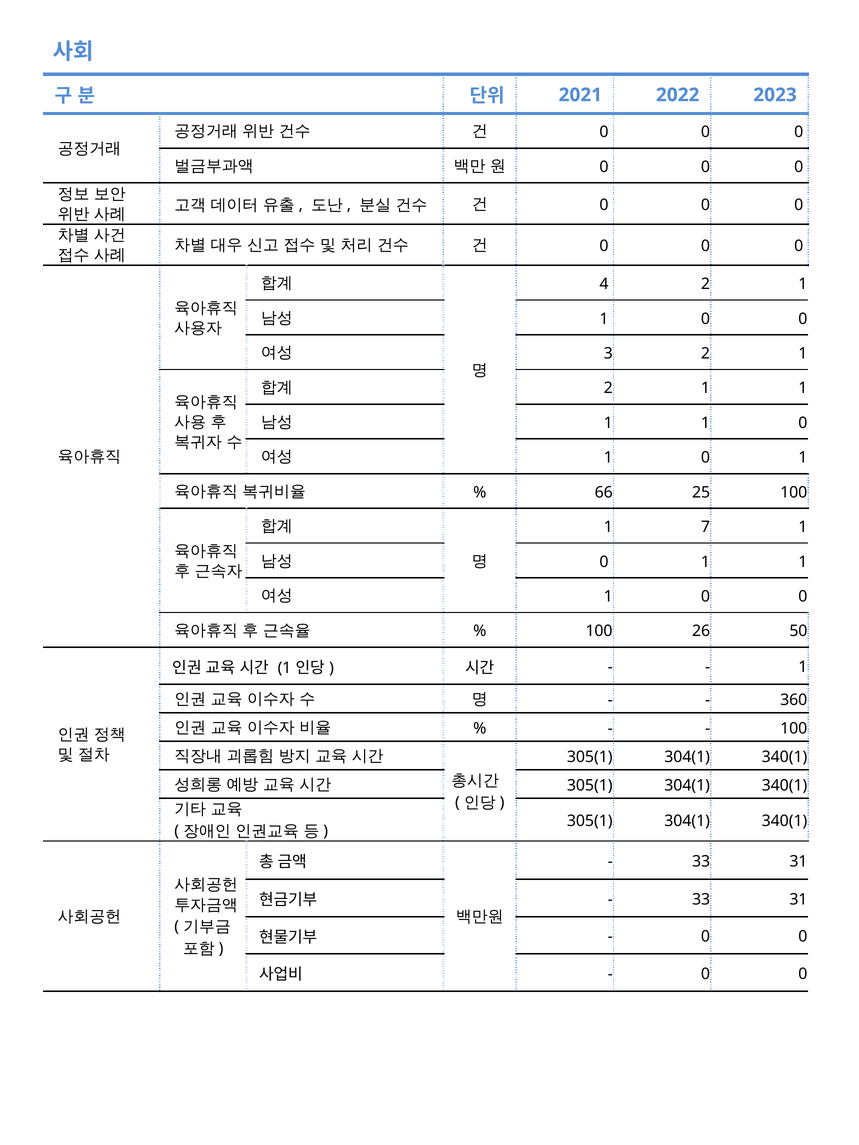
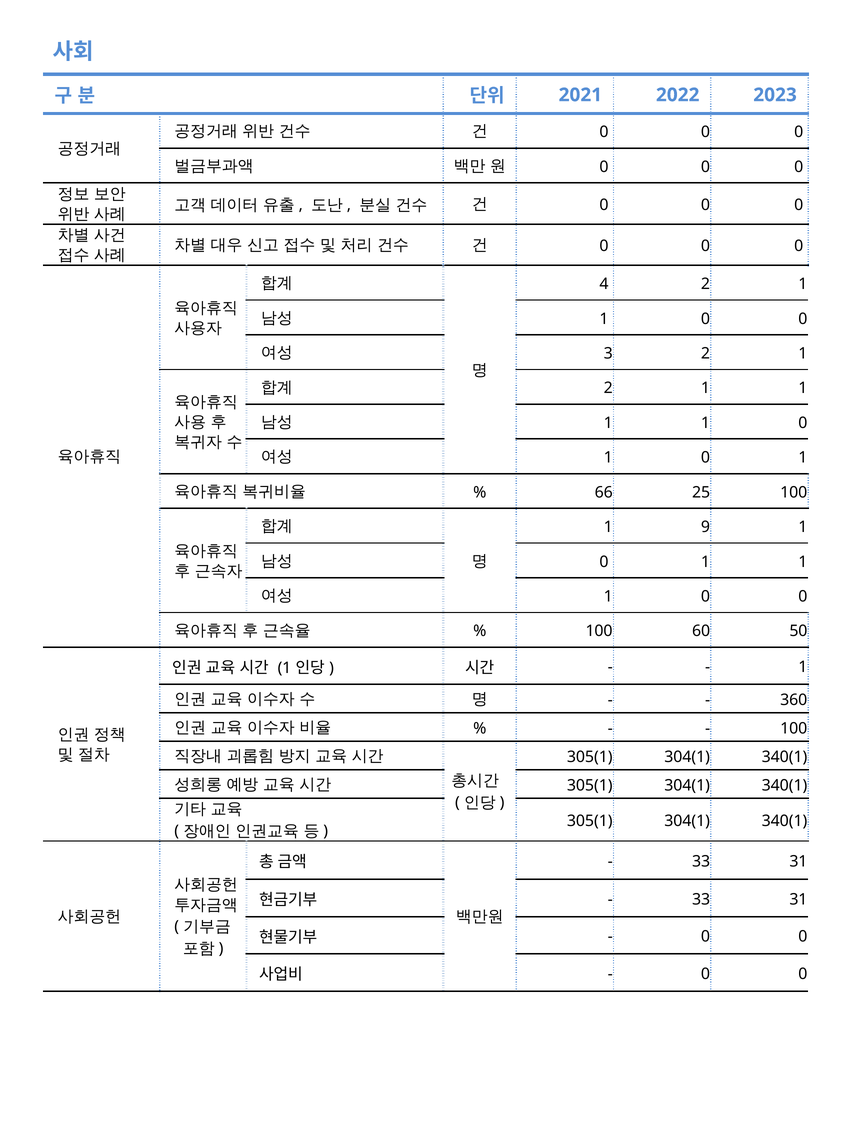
7: 7 -> 9
26: 26 -> 60
